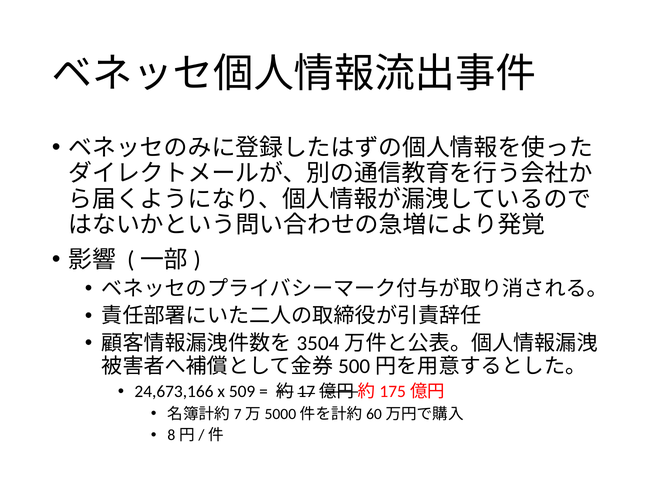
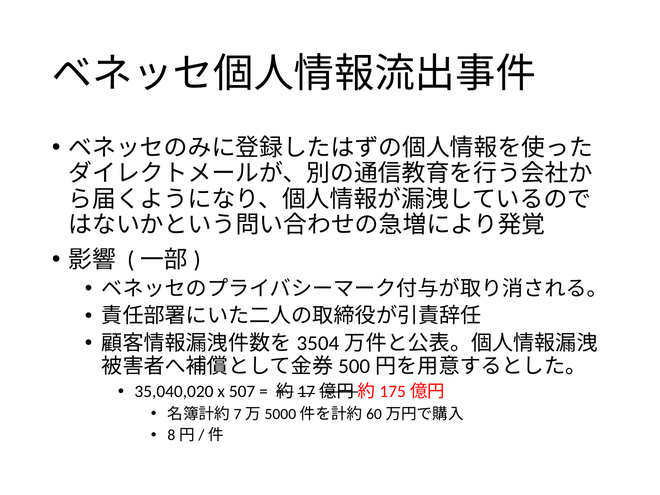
24,673,166: 24,673,166 -> 35,040,020
509: 509 -> 507
